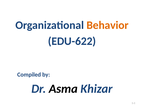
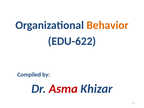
Asma colour: black -> red
